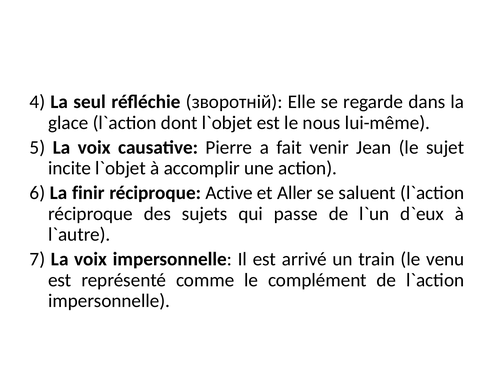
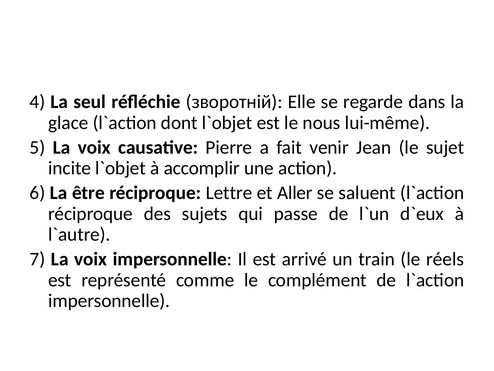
finir: finir -> être
Active: Active -> Lettre
venu: venu -> réels
